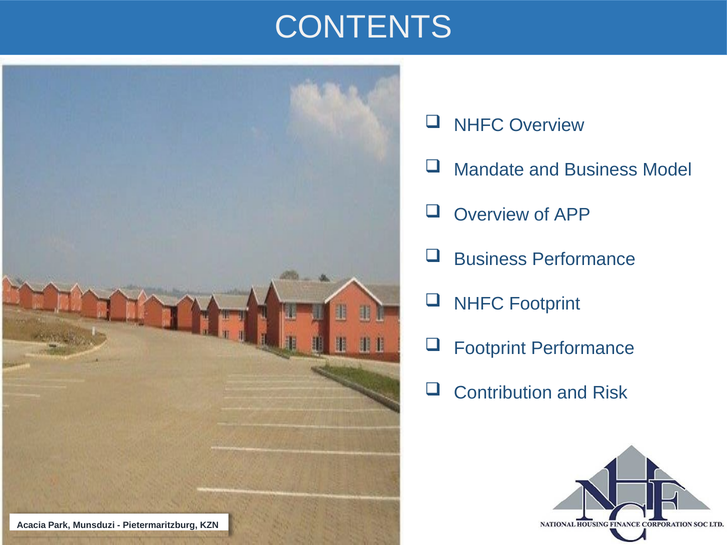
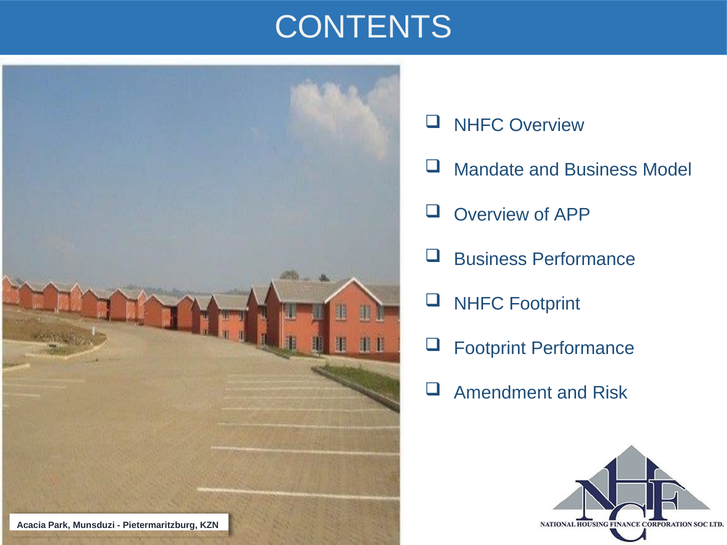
Contribution: Contribution -> Amendment
